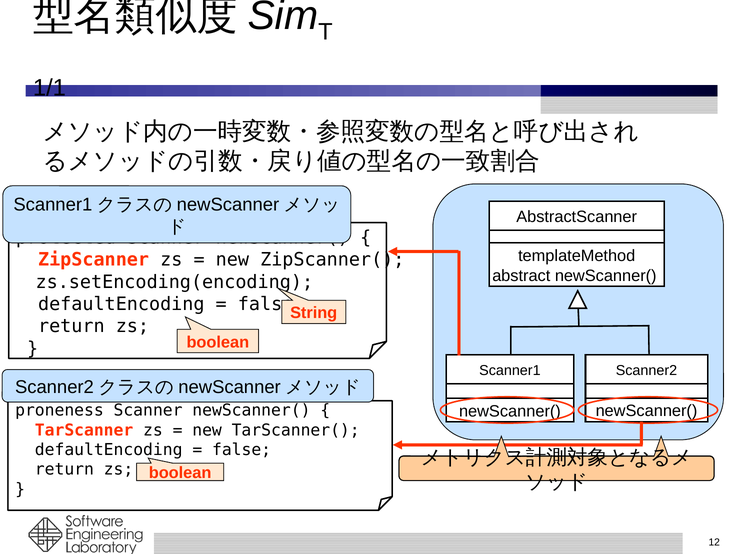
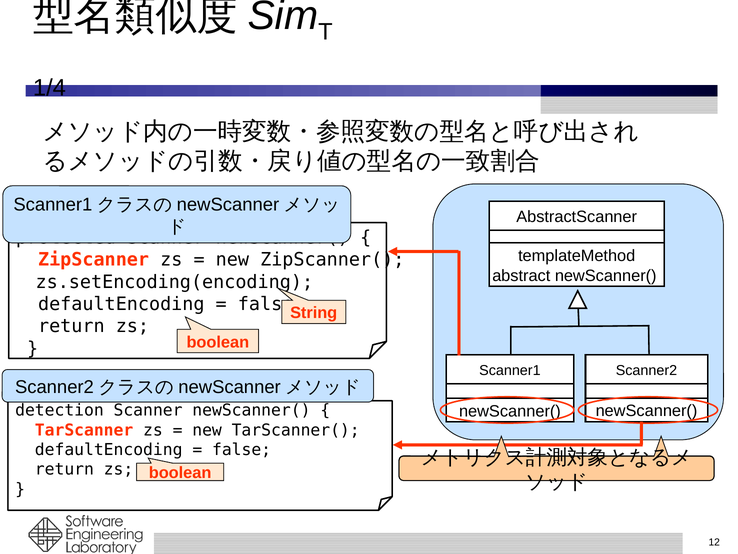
1/1: 1/1 -> 1/4
proneness: proneness -> detection
